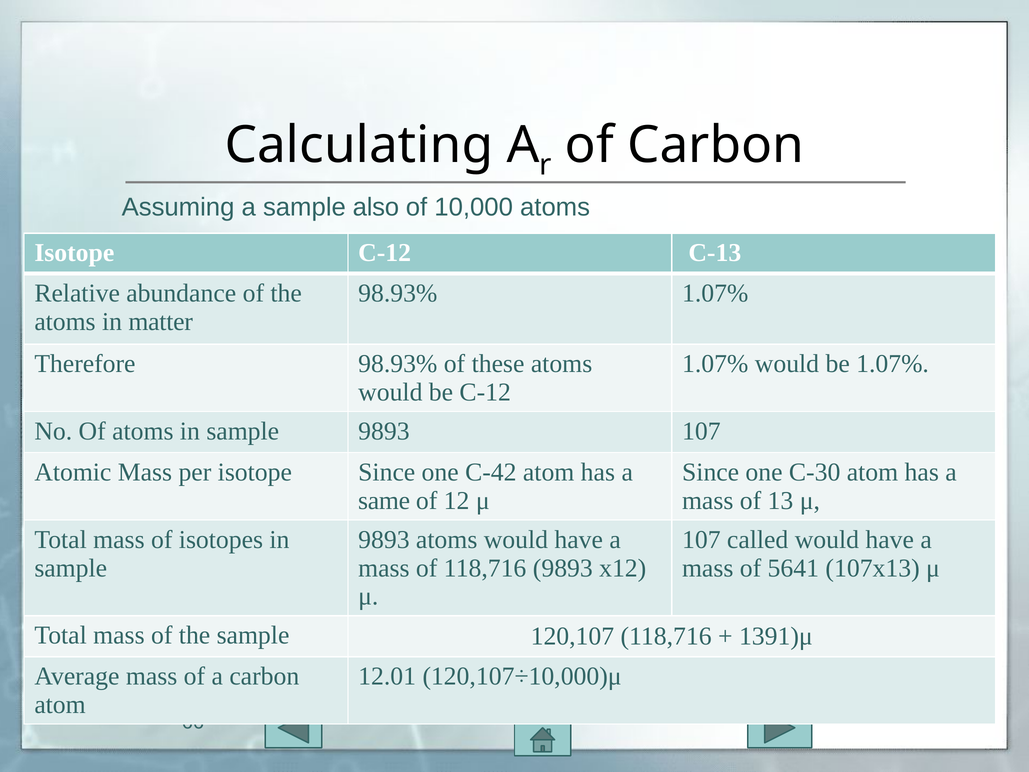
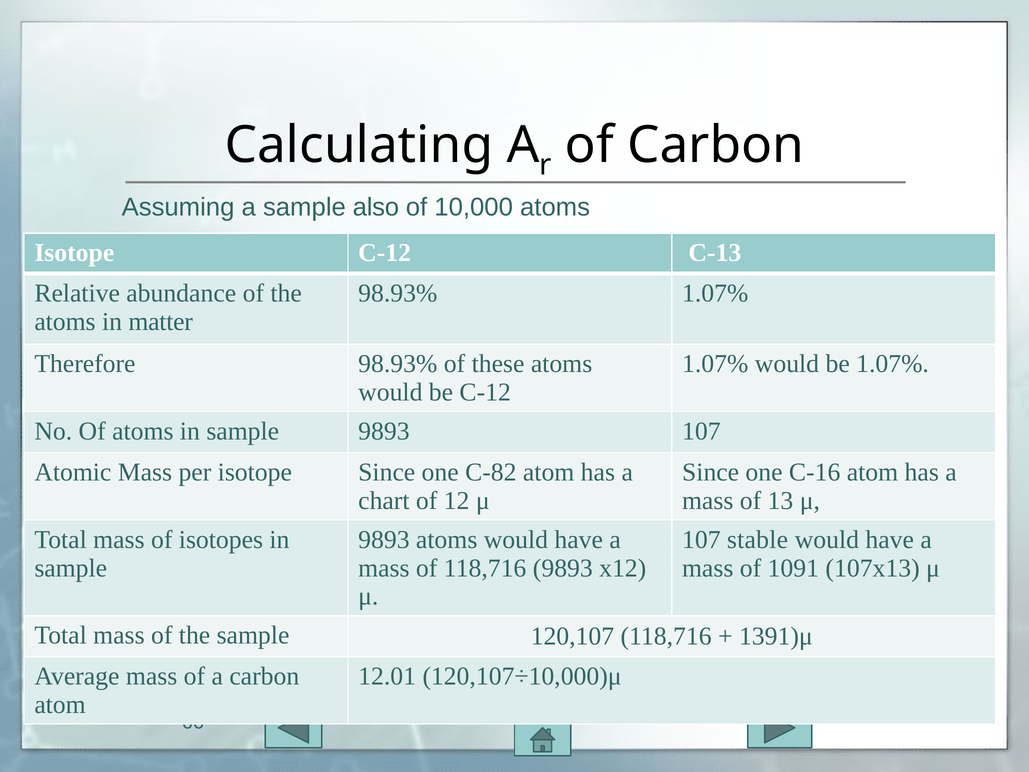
C-42: C-42 -> C-82
C-30: C-30 -> C-16
same: same -> chart
called: called -> stable
5641: 5641 -> 1091
